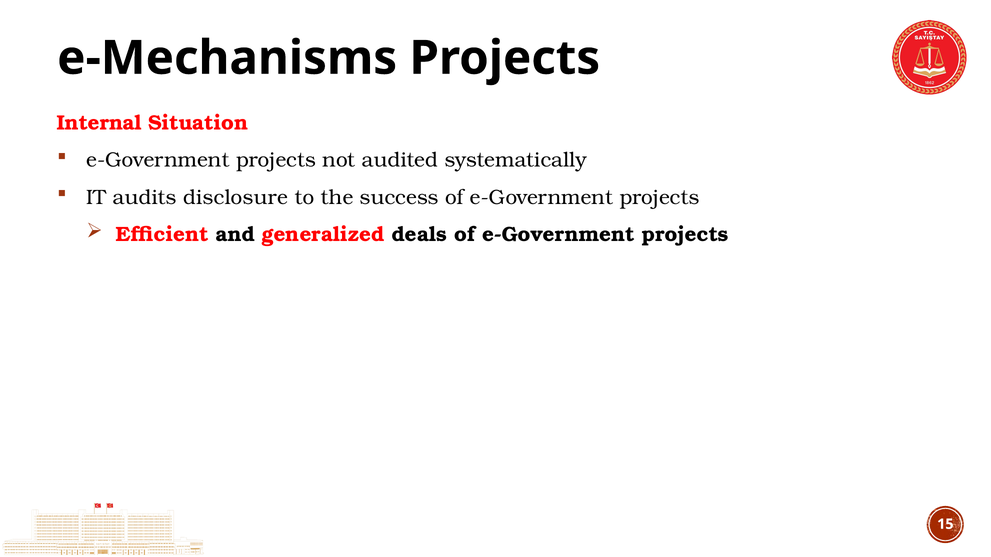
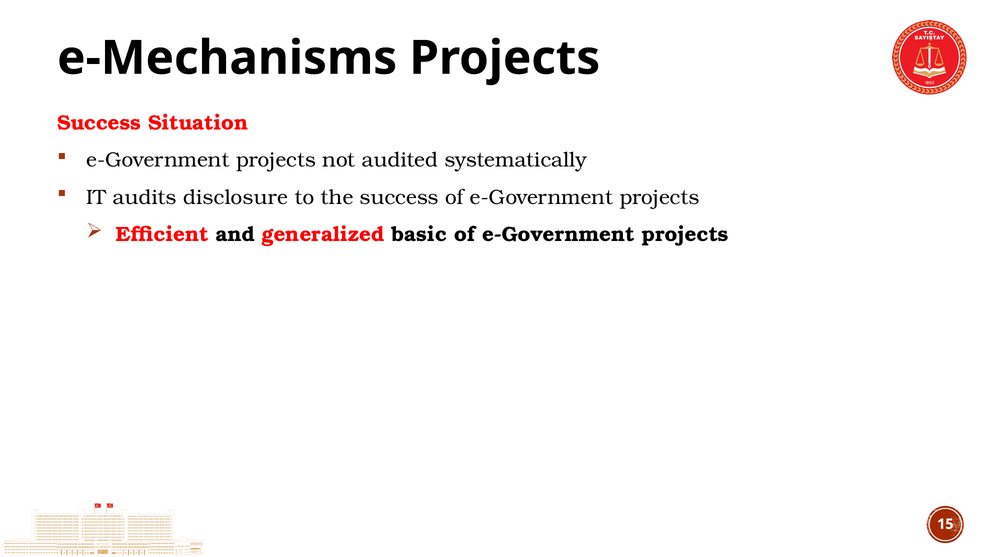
Internal at (99, 123): Internal -> Success
deals: deals -> basic
